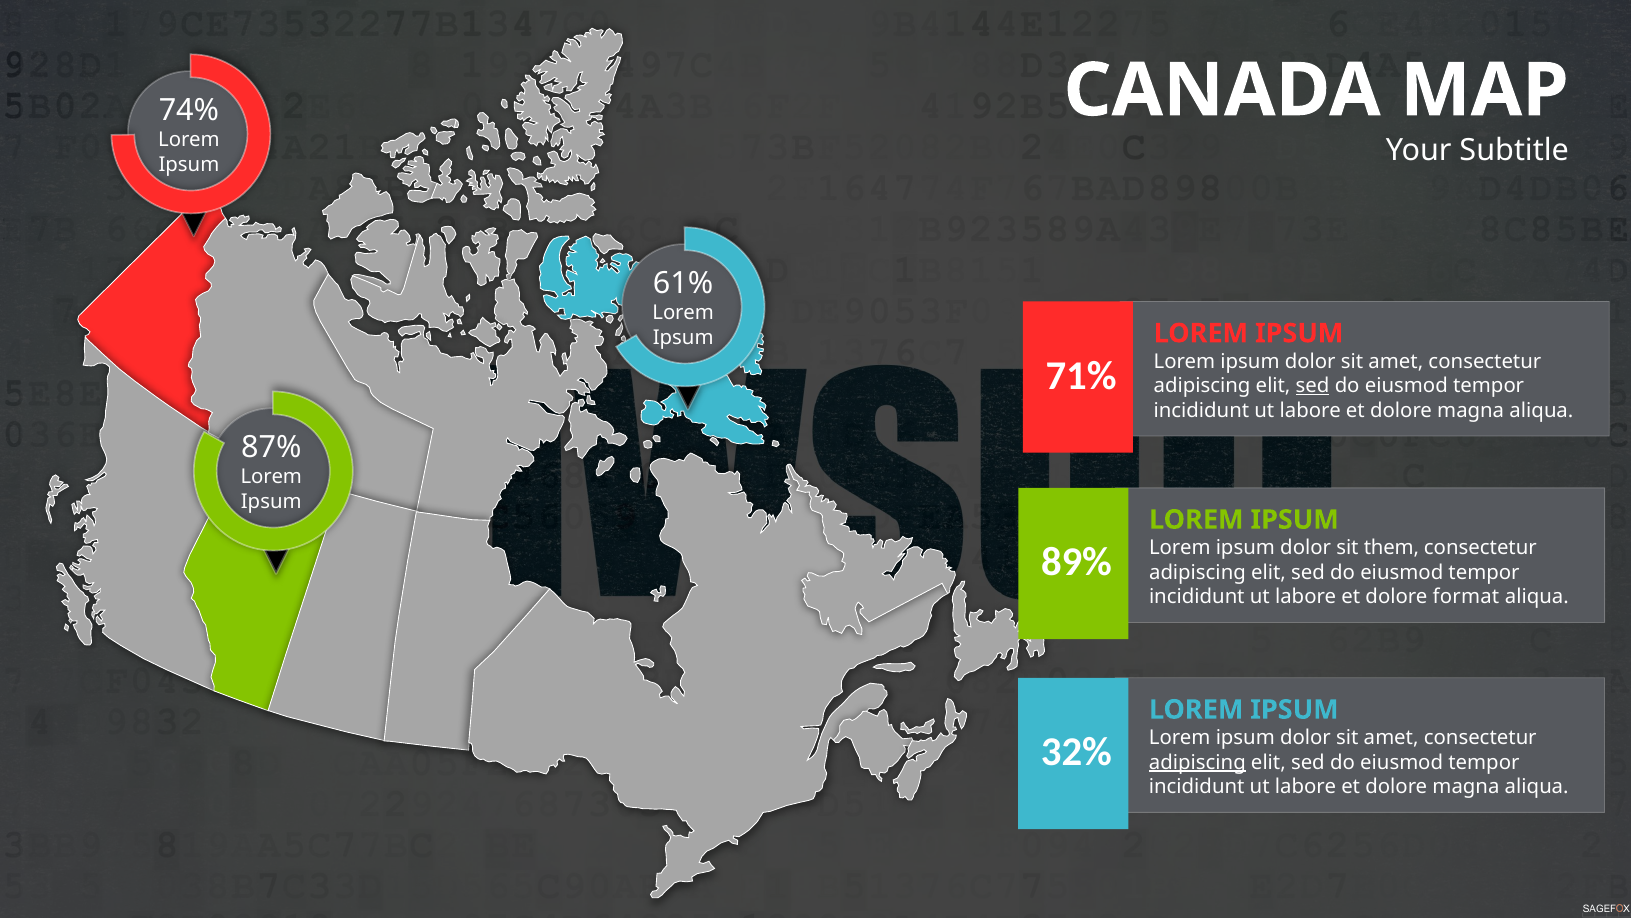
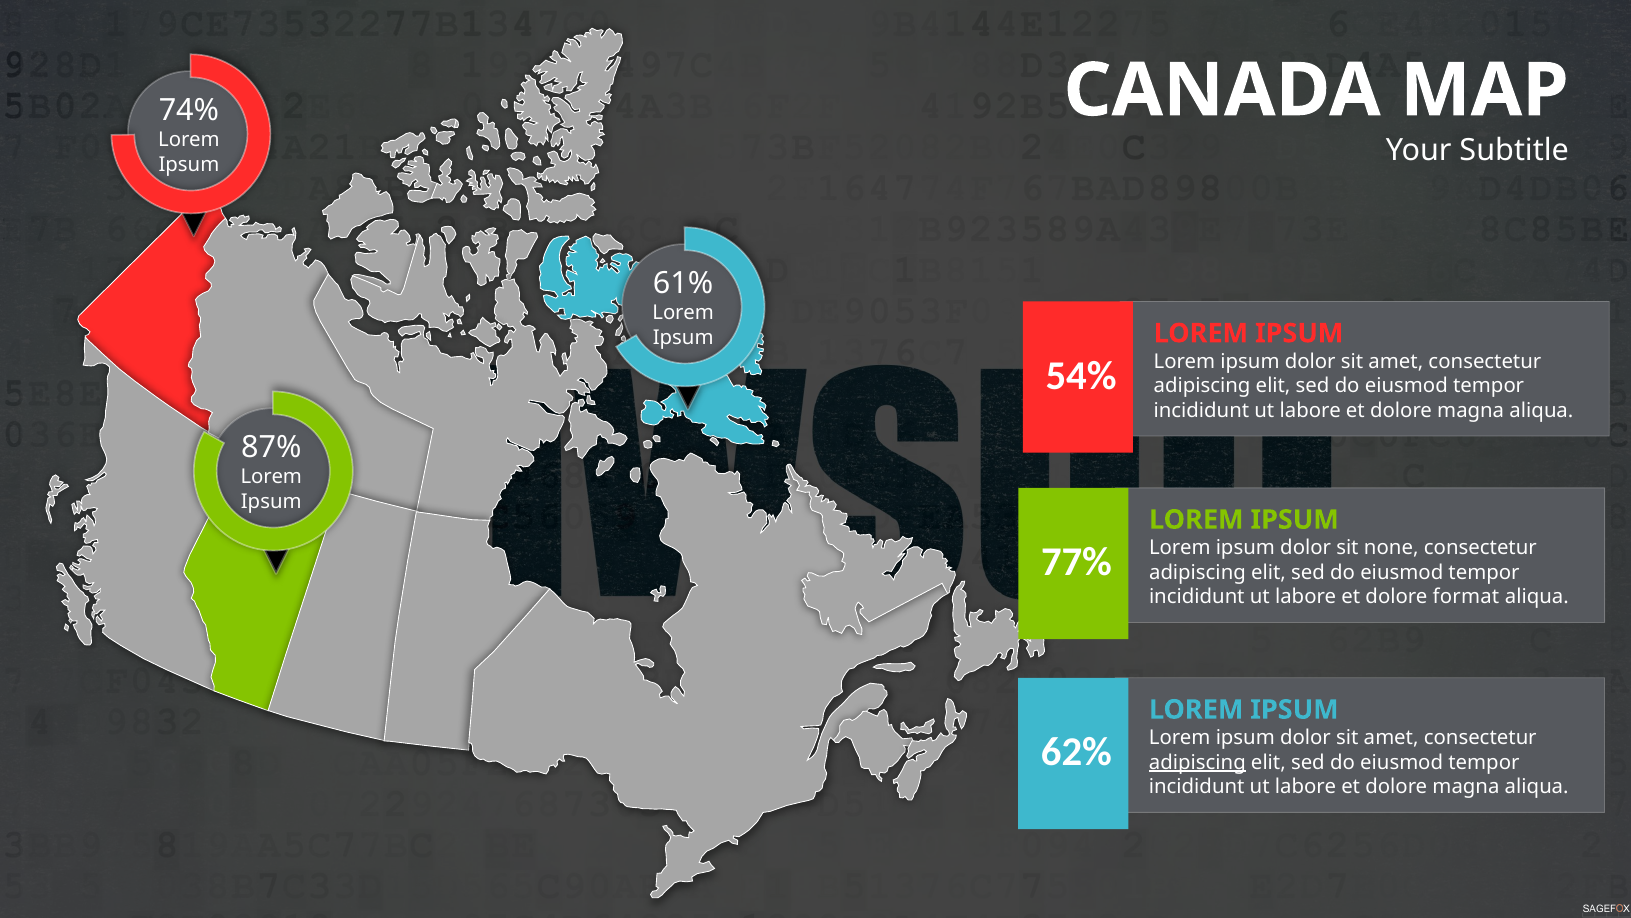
71%: 71% -> 54%
sed at (1313, 386) underline: present -> none
them: them -> none
89%: 89% -> 77%
32%: 32% -> 62%
